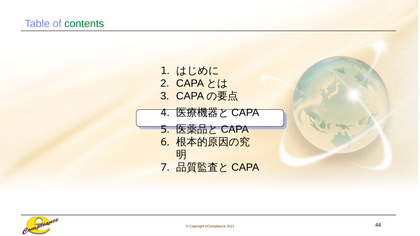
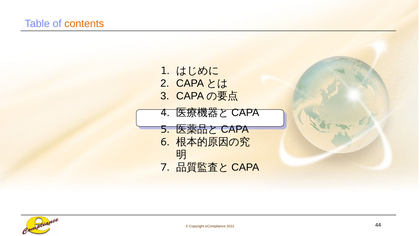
contents colour: green -> orange
